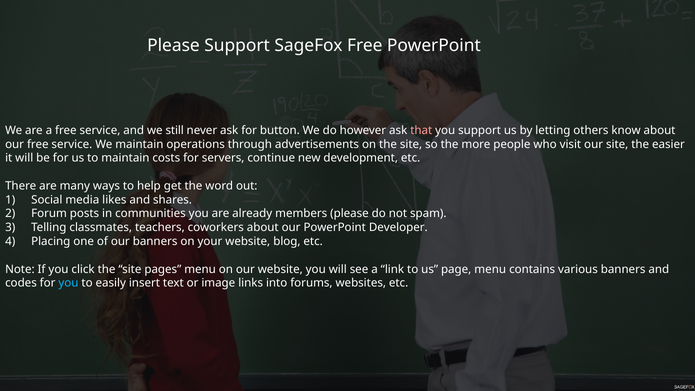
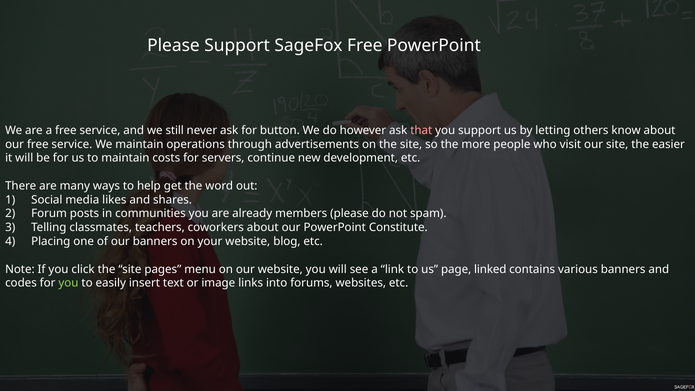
Developer: Developer -> Constitute
page menu: menu -> linked
you at (68, 283) colour: light blue -> light green
